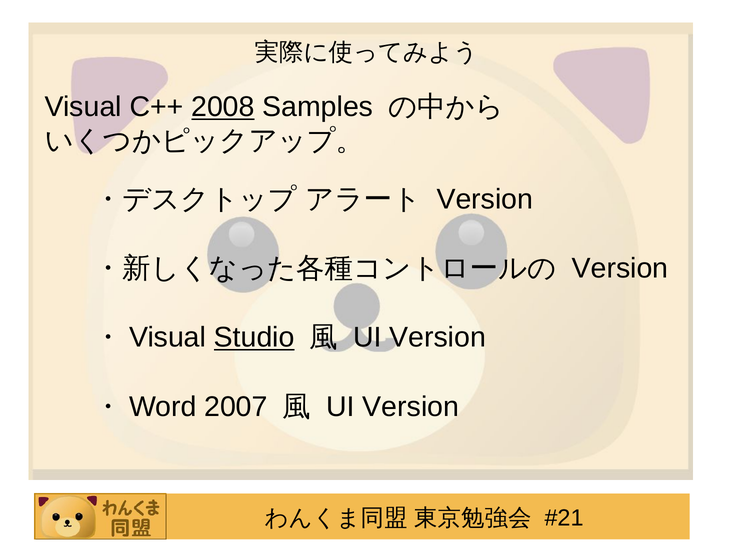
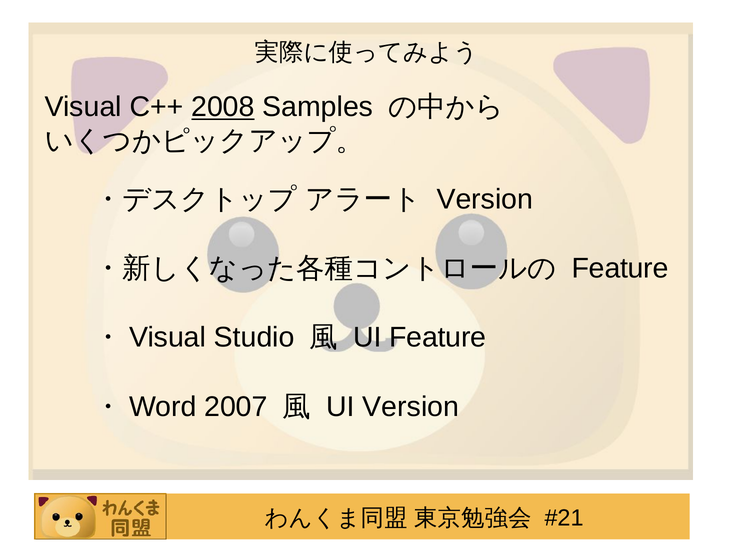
Version at (620, 269): Version -> Feature
Studio underline: present -> none
Version at (438, 338): Version -> Feature
